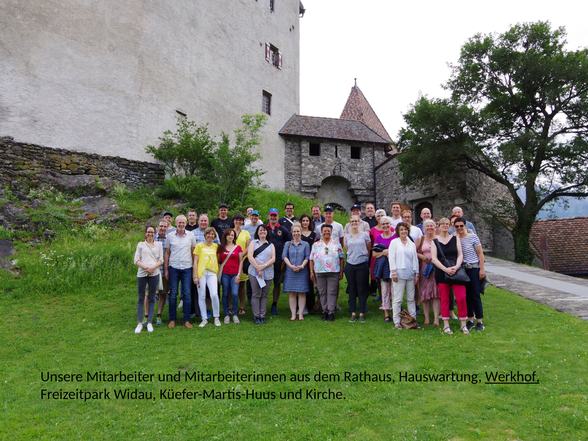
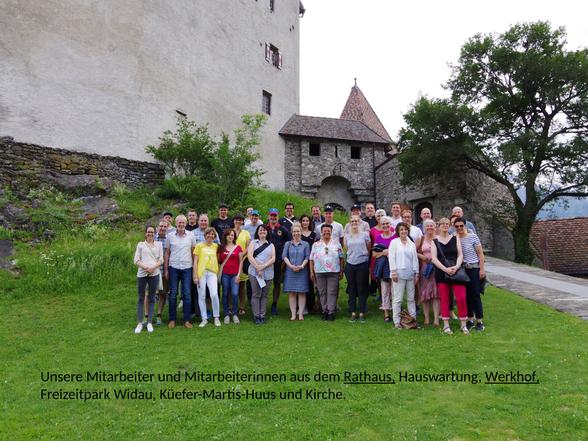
Rathaus underline: none -> present
